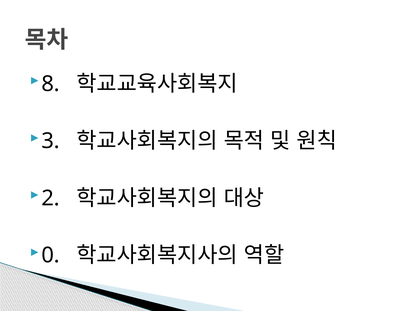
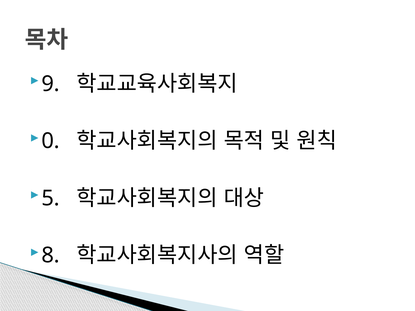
8: 8 -> 9
3: 3 -> 0
2: 2 -> 5
0: 0 -> 8
